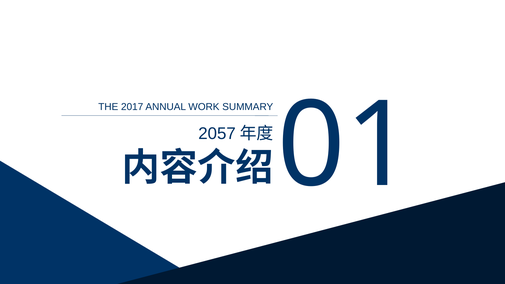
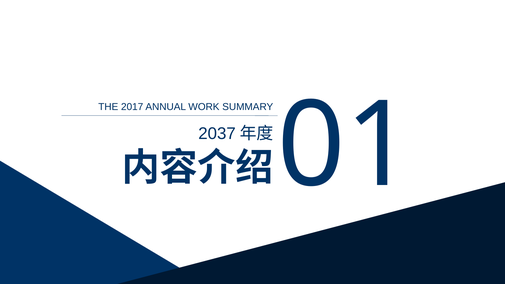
2057: 2057 -> 2037
